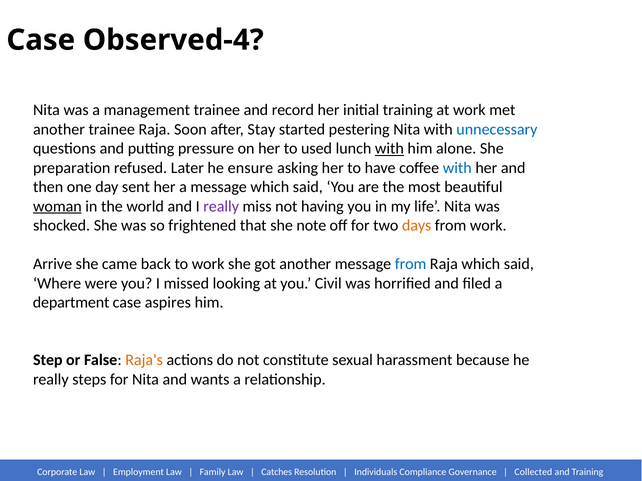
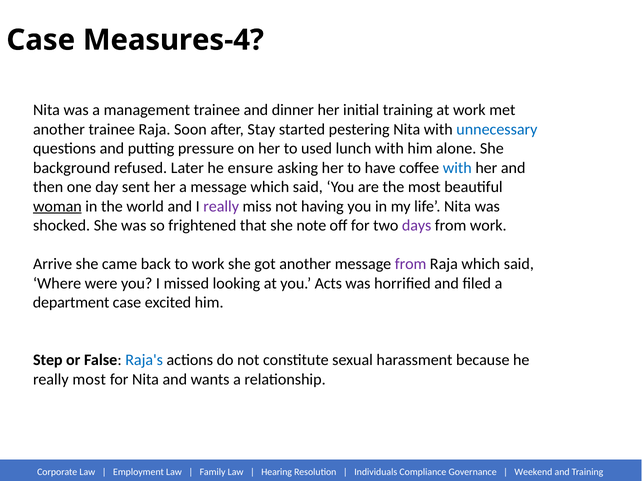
Observed-4: Observed-4 -> Measures-4
record: record -> dinner
with at (389, 149) underline: present -> none
preparation: preparation -> background
days colour: orange -> purple
from at (411, 264) colour: blue -> purple
Civil: Civil -> Acts
aspires: aspires -> excited
Raja's colour: orange -> blue
really steps: steps -> most
Catches: Catches -> Hearing
Collected: Collected -> Weekend
